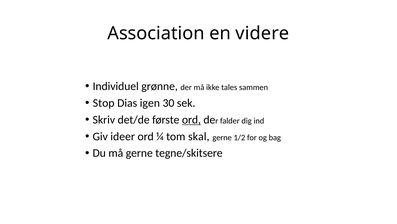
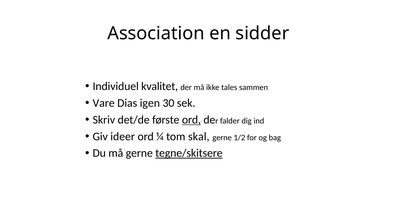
videre: videre -> sidder
grønne: grønne -> kvalitet
Stop: Stop -> Vare
tegne/skitsere underline: none -> present
